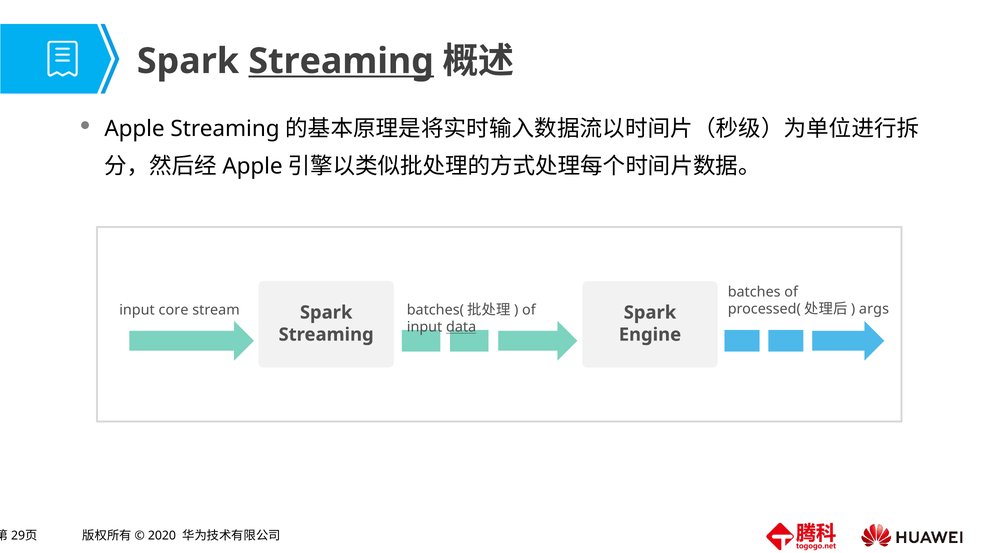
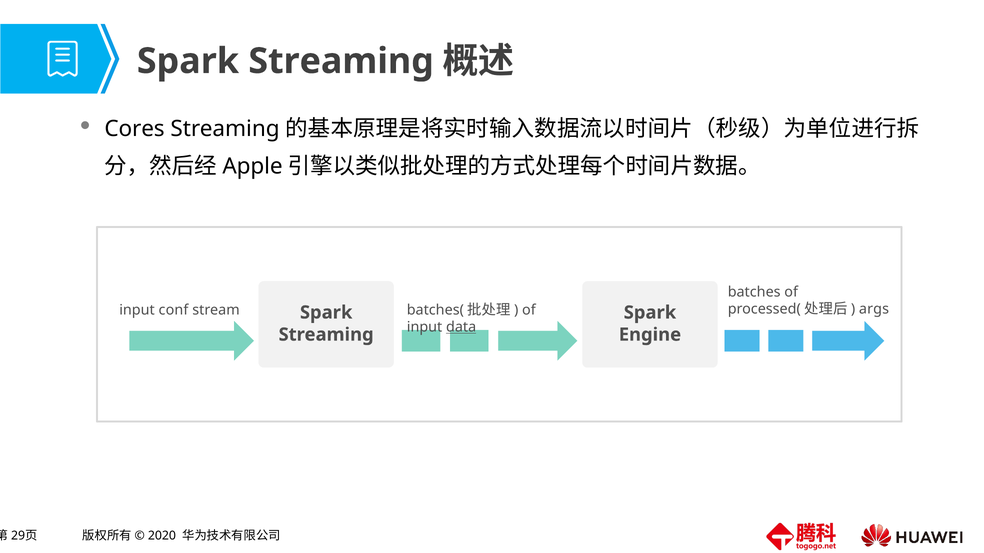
Streaming at (341, 61) underline: present -> none
Apple at (135, 129): Apple -> Cores
core: core -> conf
